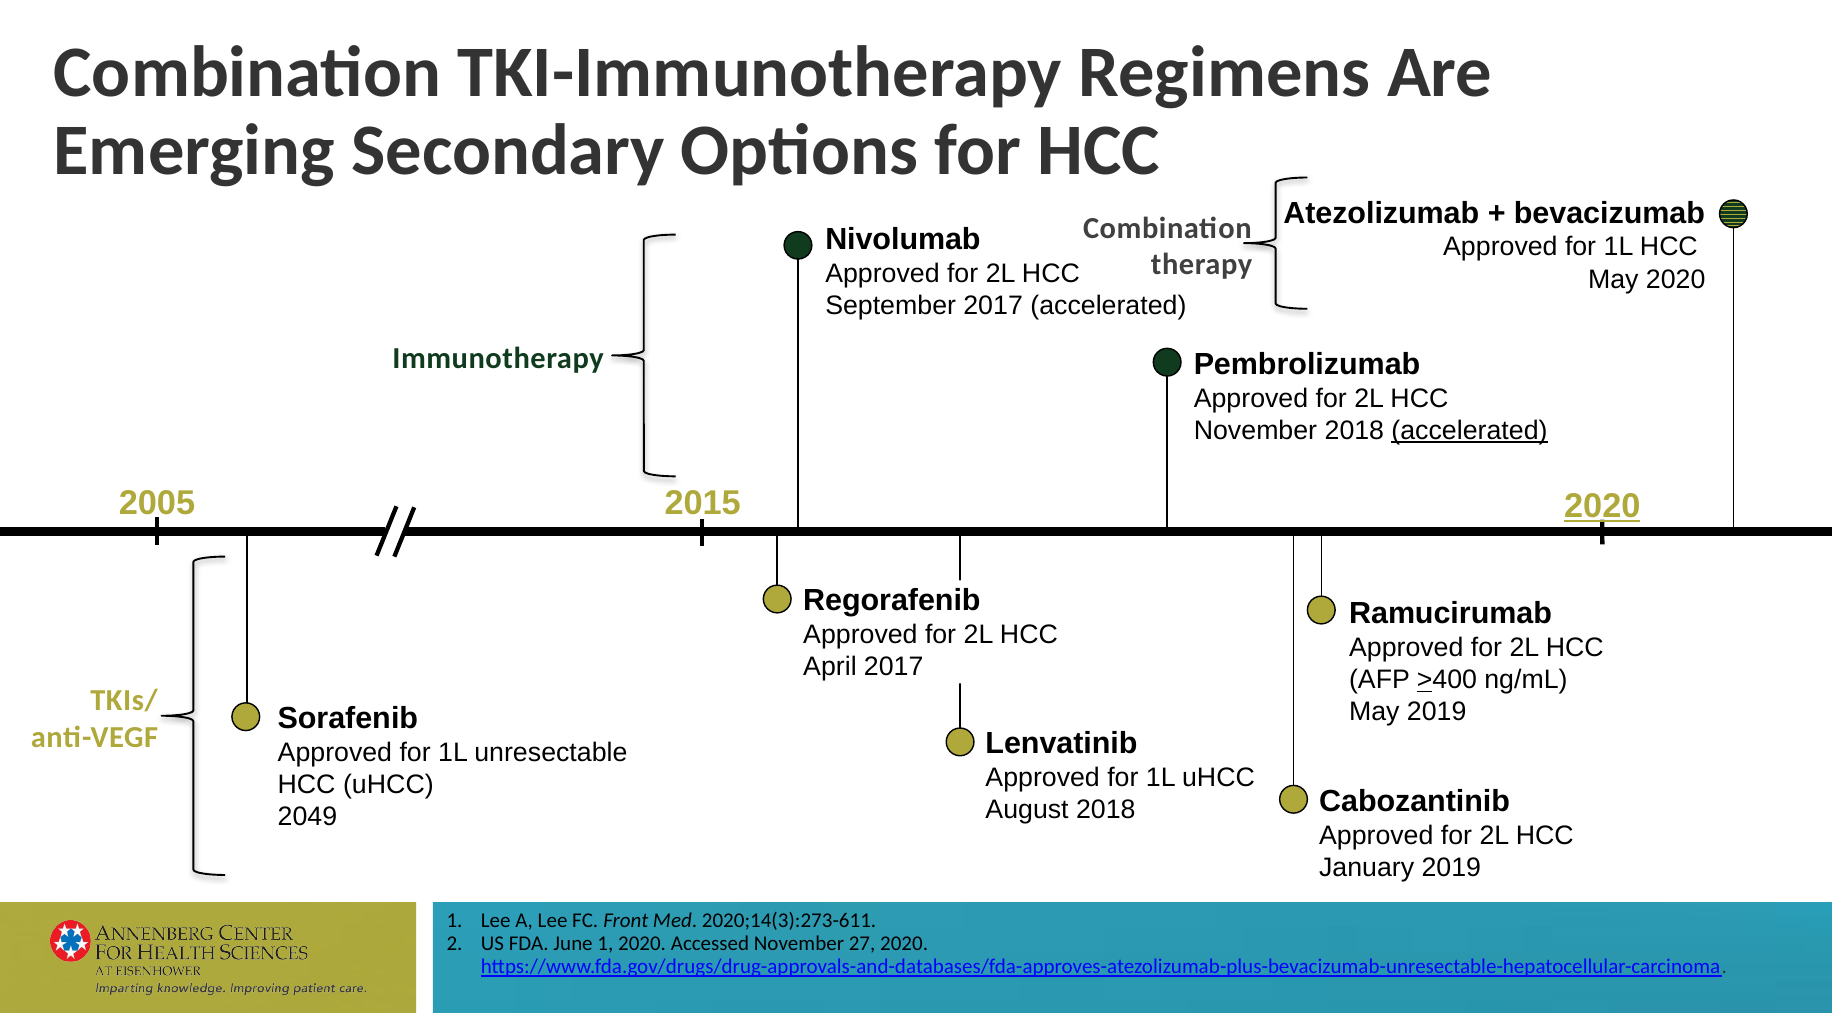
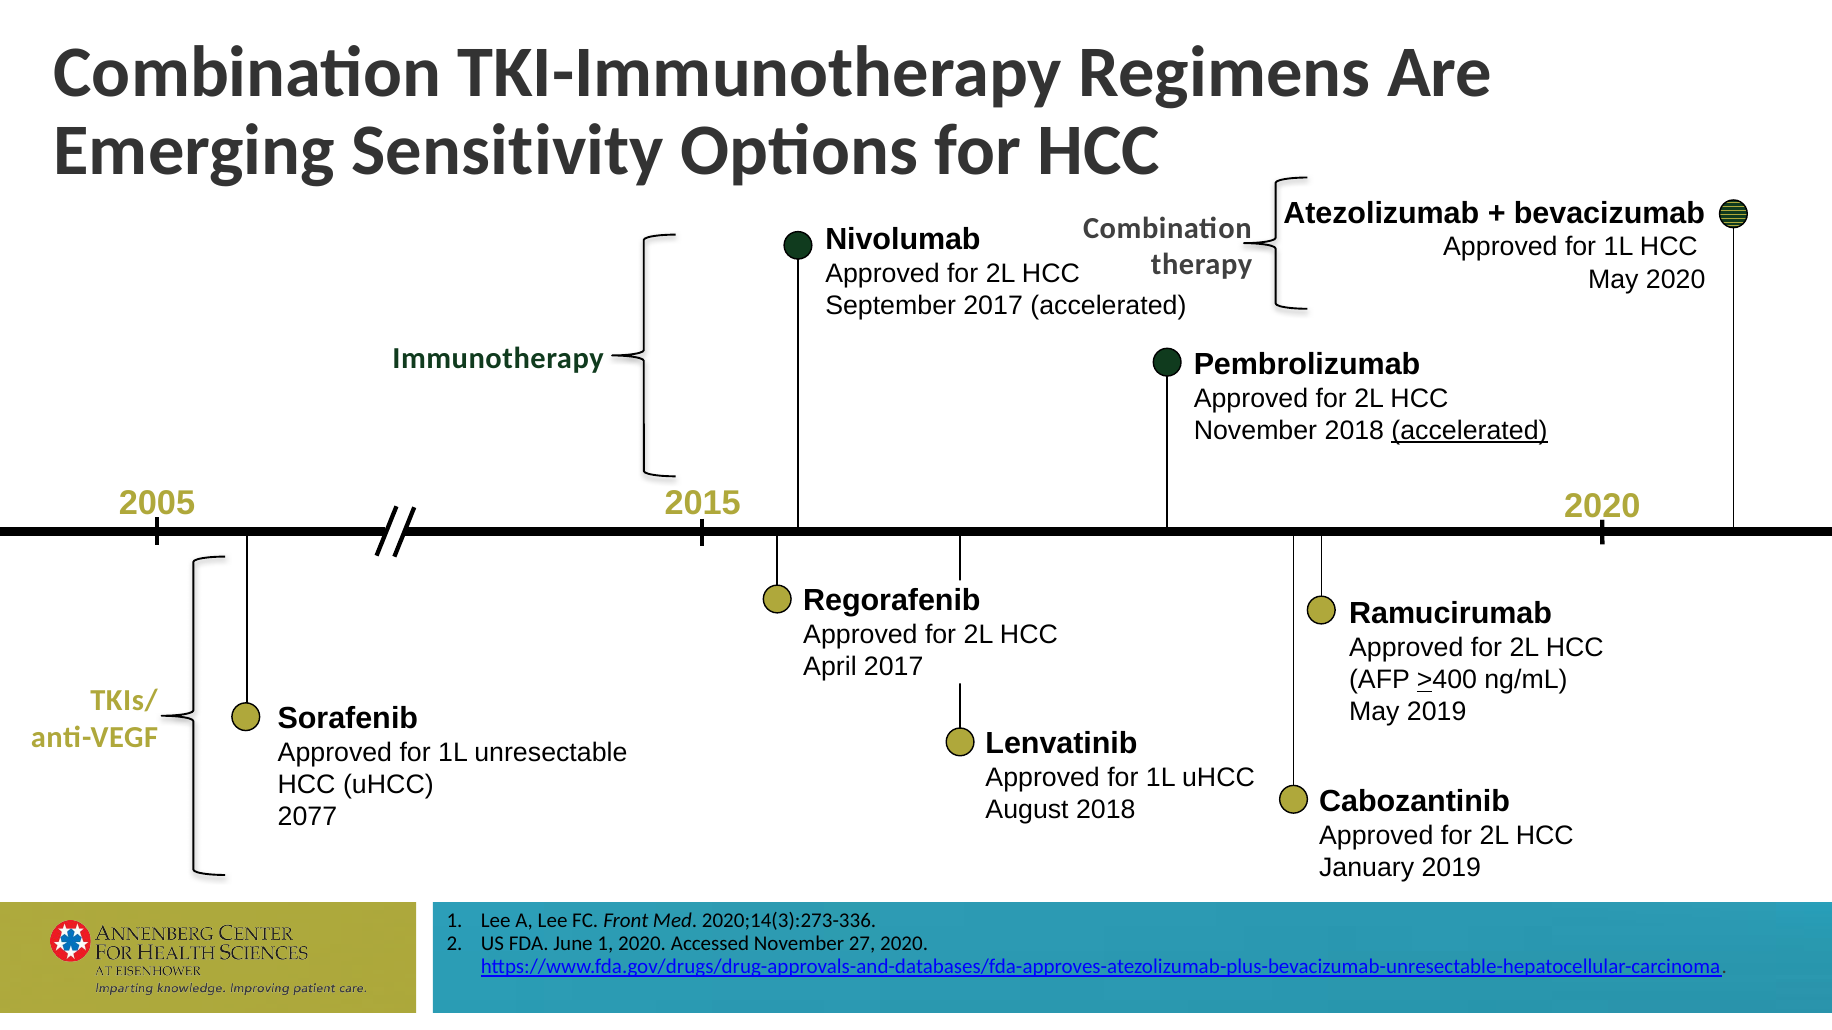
Secondary: Secondary -> Sensitivity
2020 at (1602, 506) underline: present -> none
2049: 2049 -> 2077
2020;14(3):273-611: 2020;14(3):273-611 -> 2020;14(3):273-336
